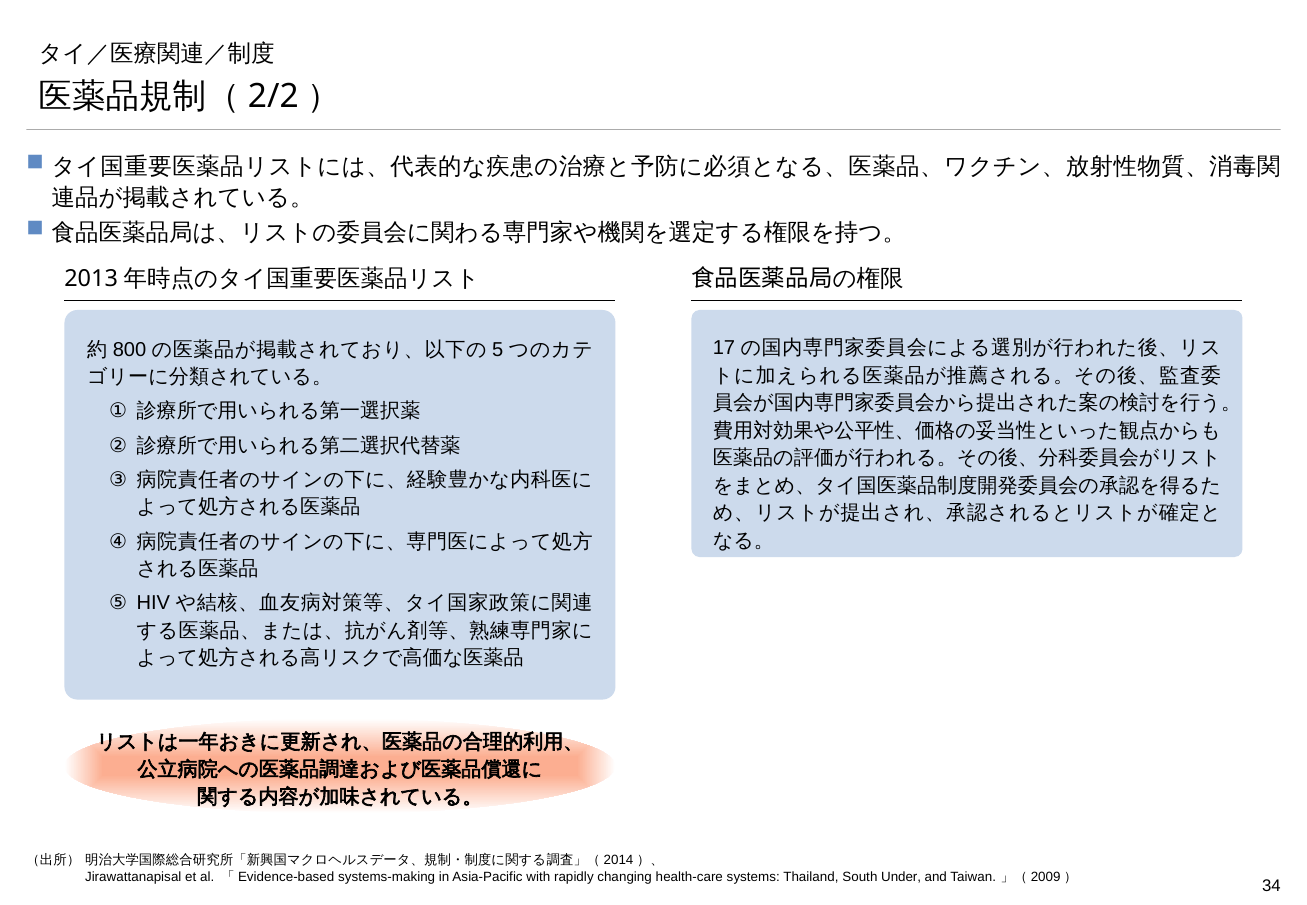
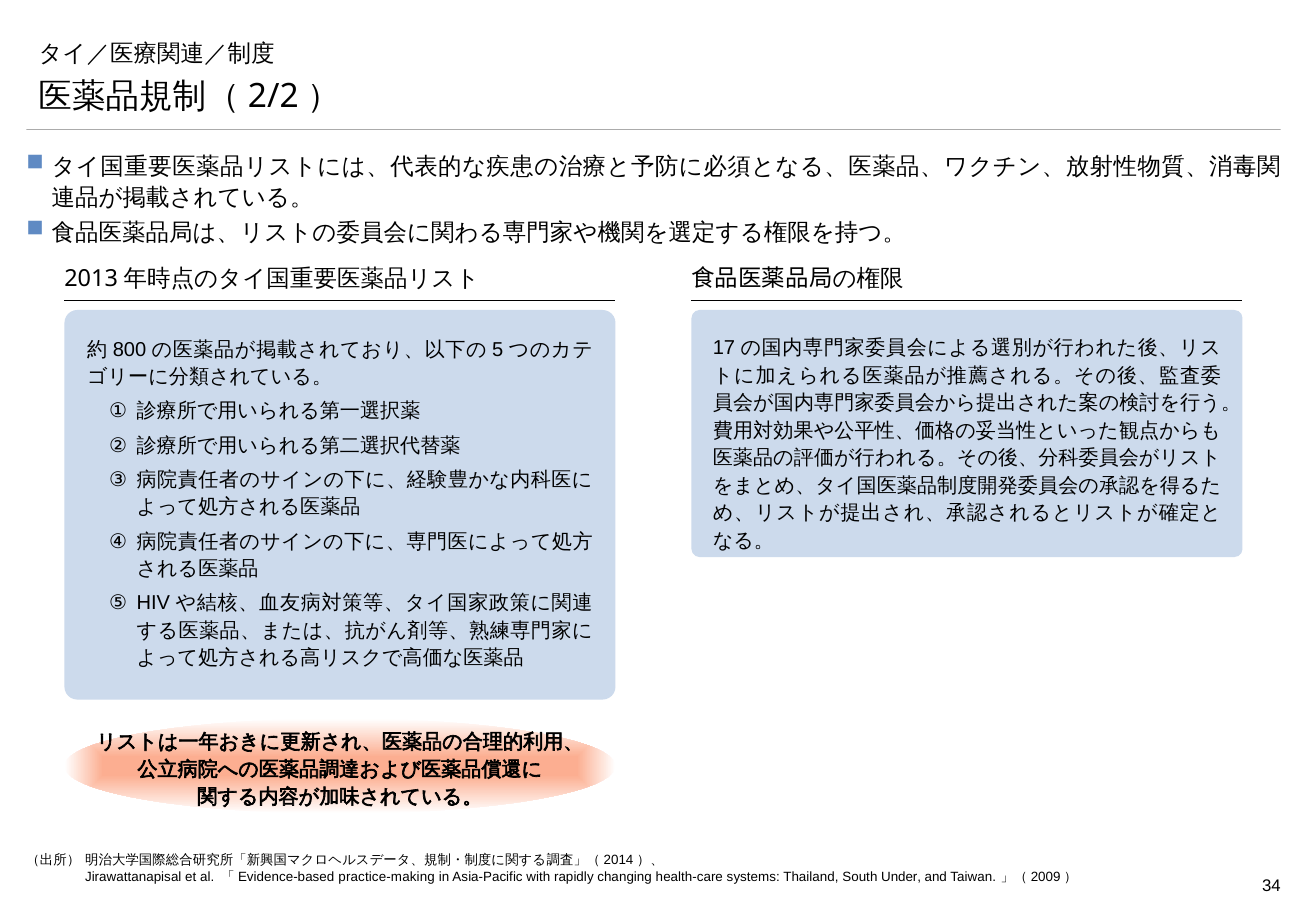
systems-making: systems-making -> practice-making
